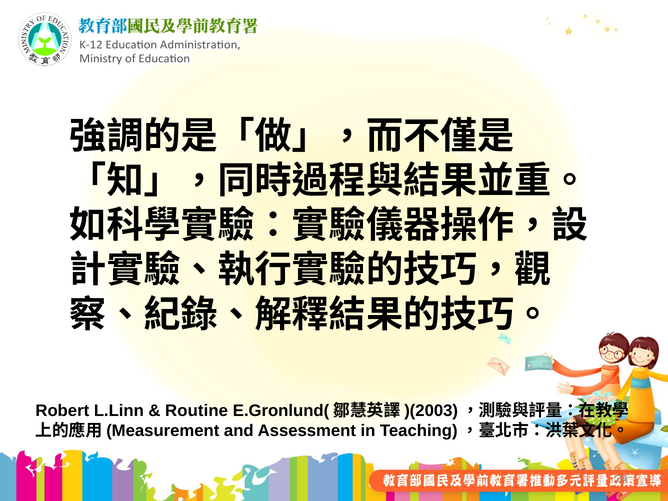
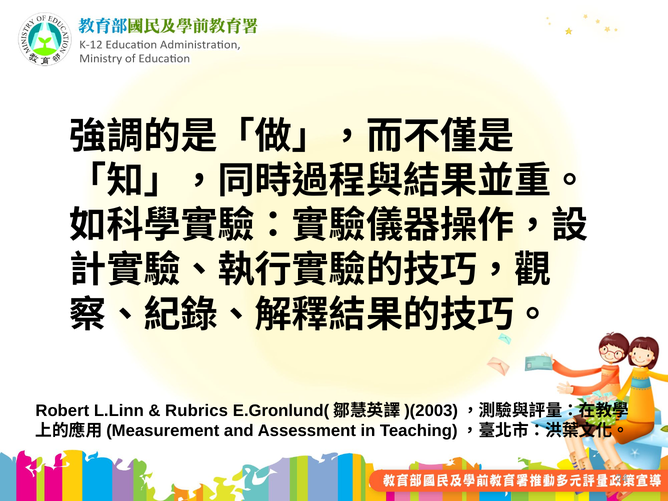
Routine: Routine -> Rubrics
